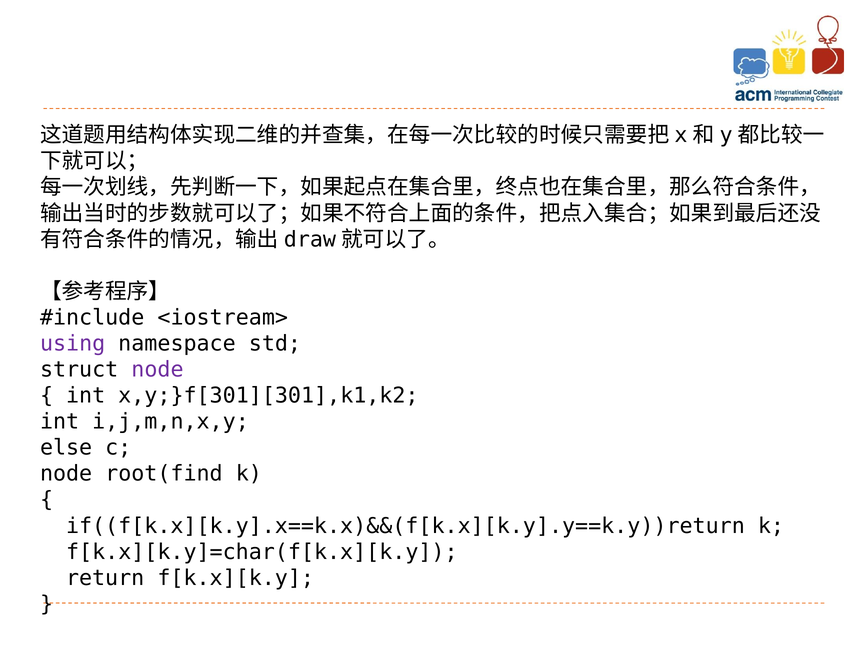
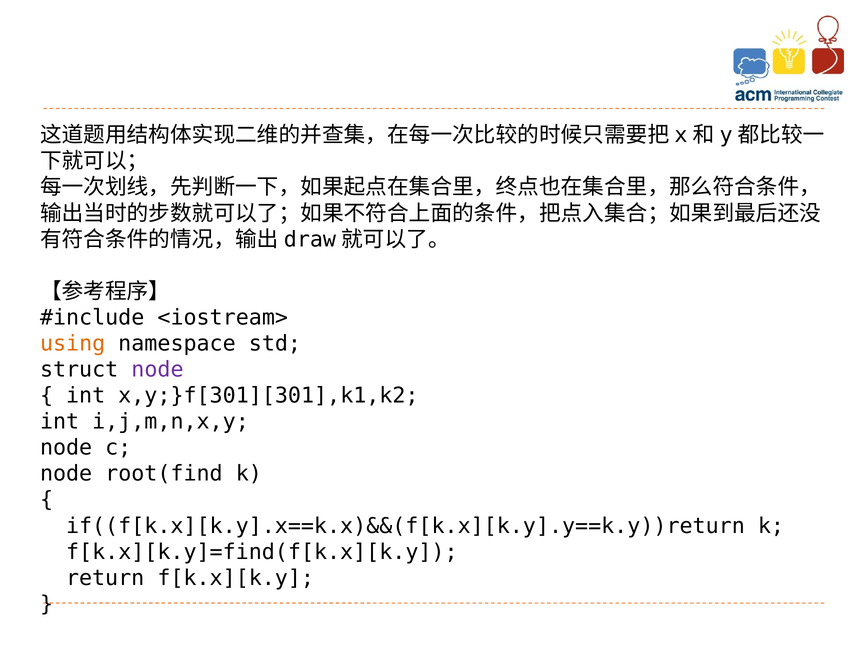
using colour: purple -> orange
else at (66, 448): else -> node
f[k.x][k.y]=char(f[k.x][k.y: f[k.x][k.y]=char(f[k.x][k.y -> f[k.x][k.y]=find(f[k.x][k.y
